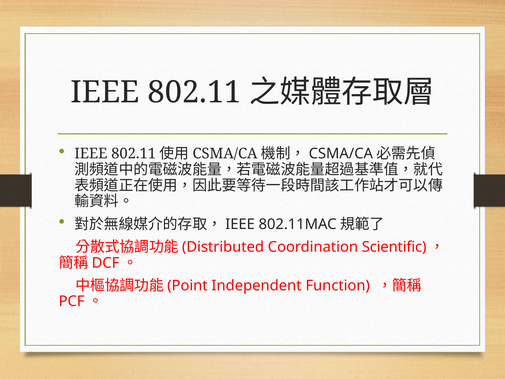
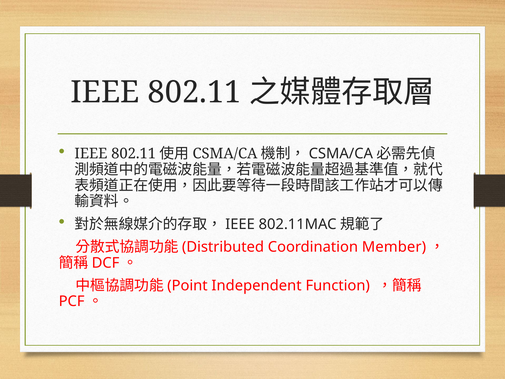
Scientific: Scientific -> Member
